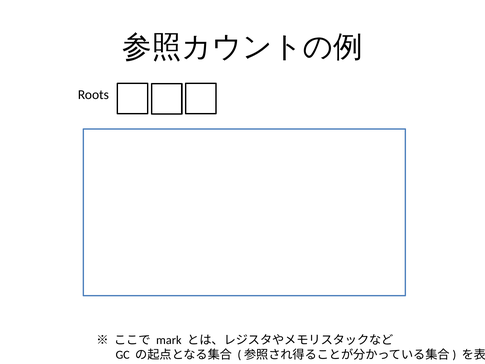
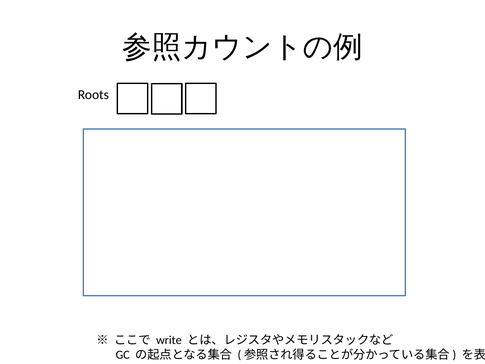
mark: mark -> write
